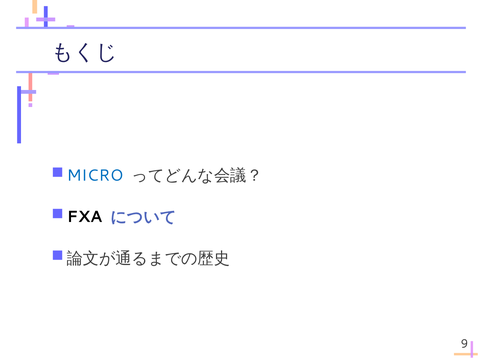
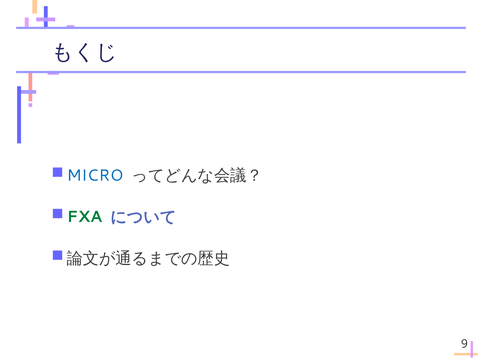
FXA colour: black -> green
